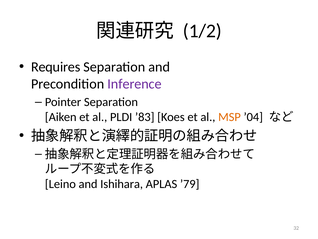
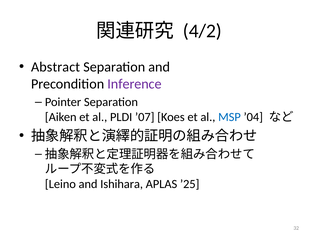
1/2: 1/2 -> 4/2
Requires: Requires -> Abstract
’83: ’83 -> ’07
MSP colour: orange -> blue
’79: ’79 -> ’25
